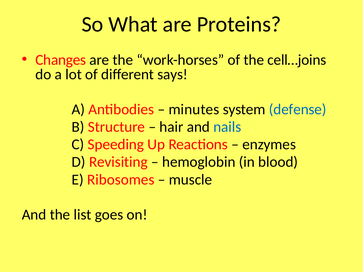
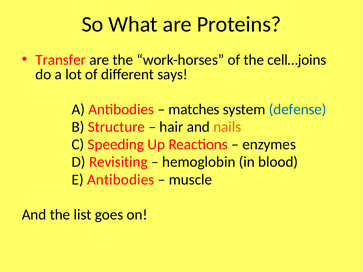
Changes: Changes -> Transfer
minutes: minutes -> matches
nails colour: blue -> orange
E Ribosomes: Ribosomes -> Antibodies
